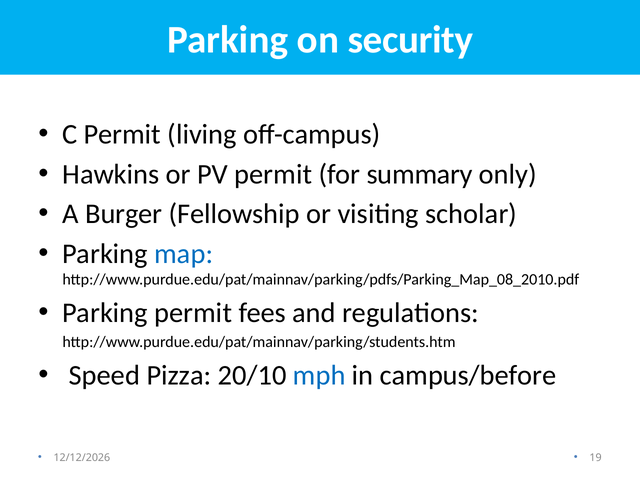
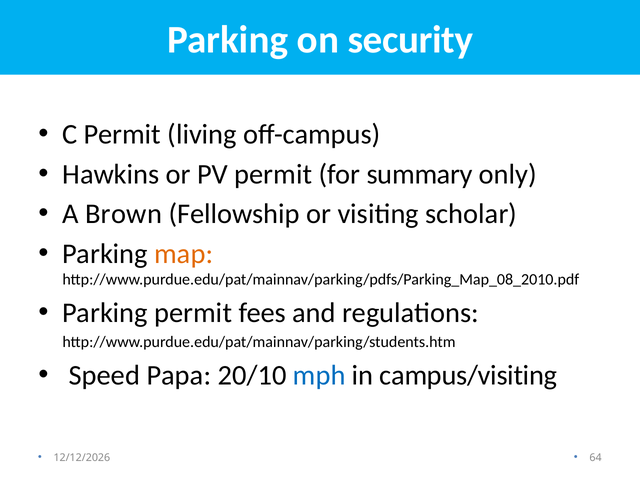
Burger: Burger -> Brown
map colour: blue -> orange
Pizza: Pizza -> Papa
campus/before: campus/before -> campus/visiting
19: 19 -> 64
